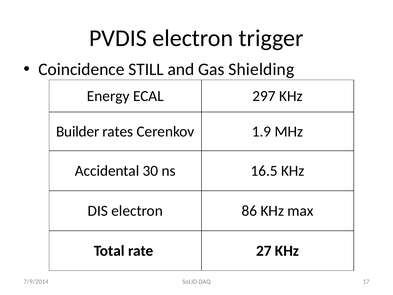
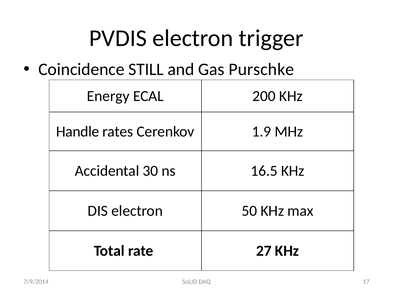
Shielding: Shielding -> Purschke
297: 297 -> 200
Builder: Builder -> Handle
86: 86 -> 50
